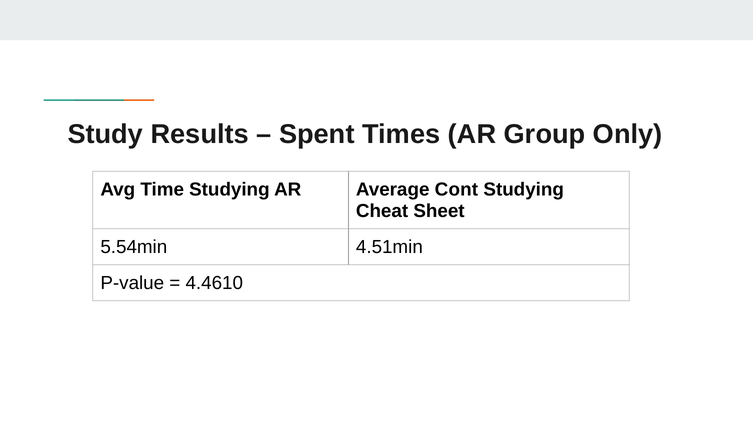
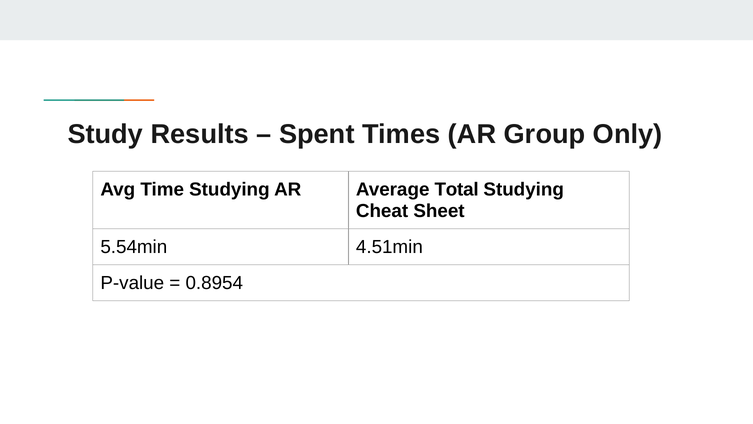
Cont: Cont -> Total
4.4610: 4.4610 -> 0.8954
